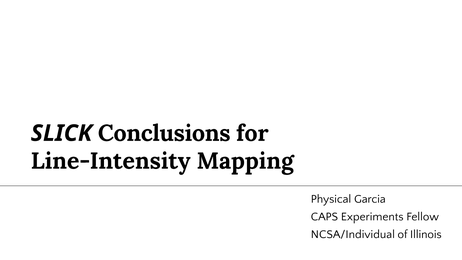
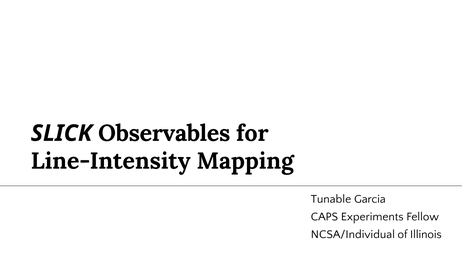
Conclusions: Conclusions -> Observables
Physical: Physical -> Tunable
